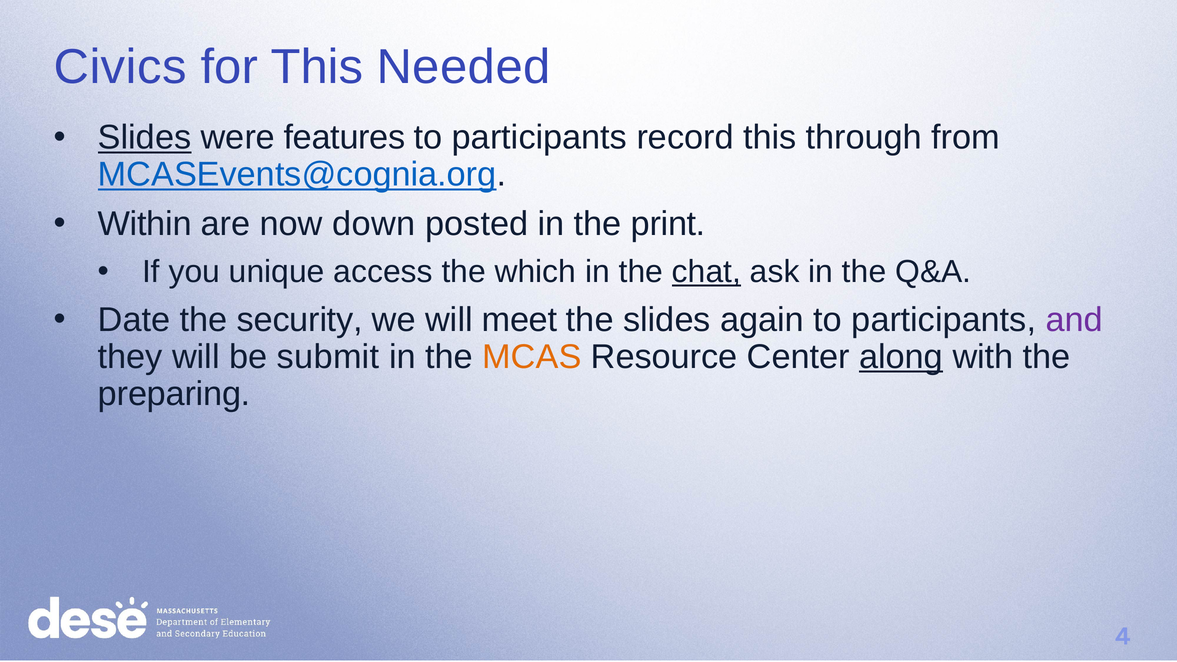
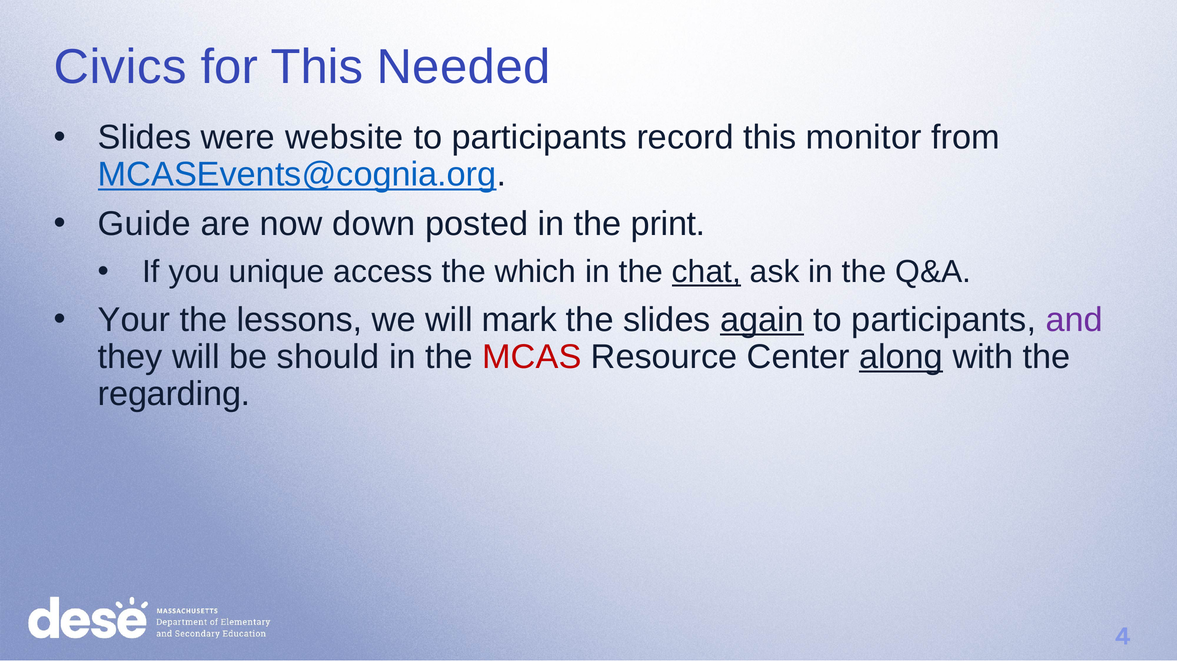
Slides at (145, 138) underline: present -> none
features: features -> website
through: through -> monitor
Within: Within -> Guide
Date: Date -> Your
security: security -> lessons
meet: meet -> mark
again underline: none -> present
submit: submit -> should
MCAS colour: orange -> red
preparing: preparing -> regarding
